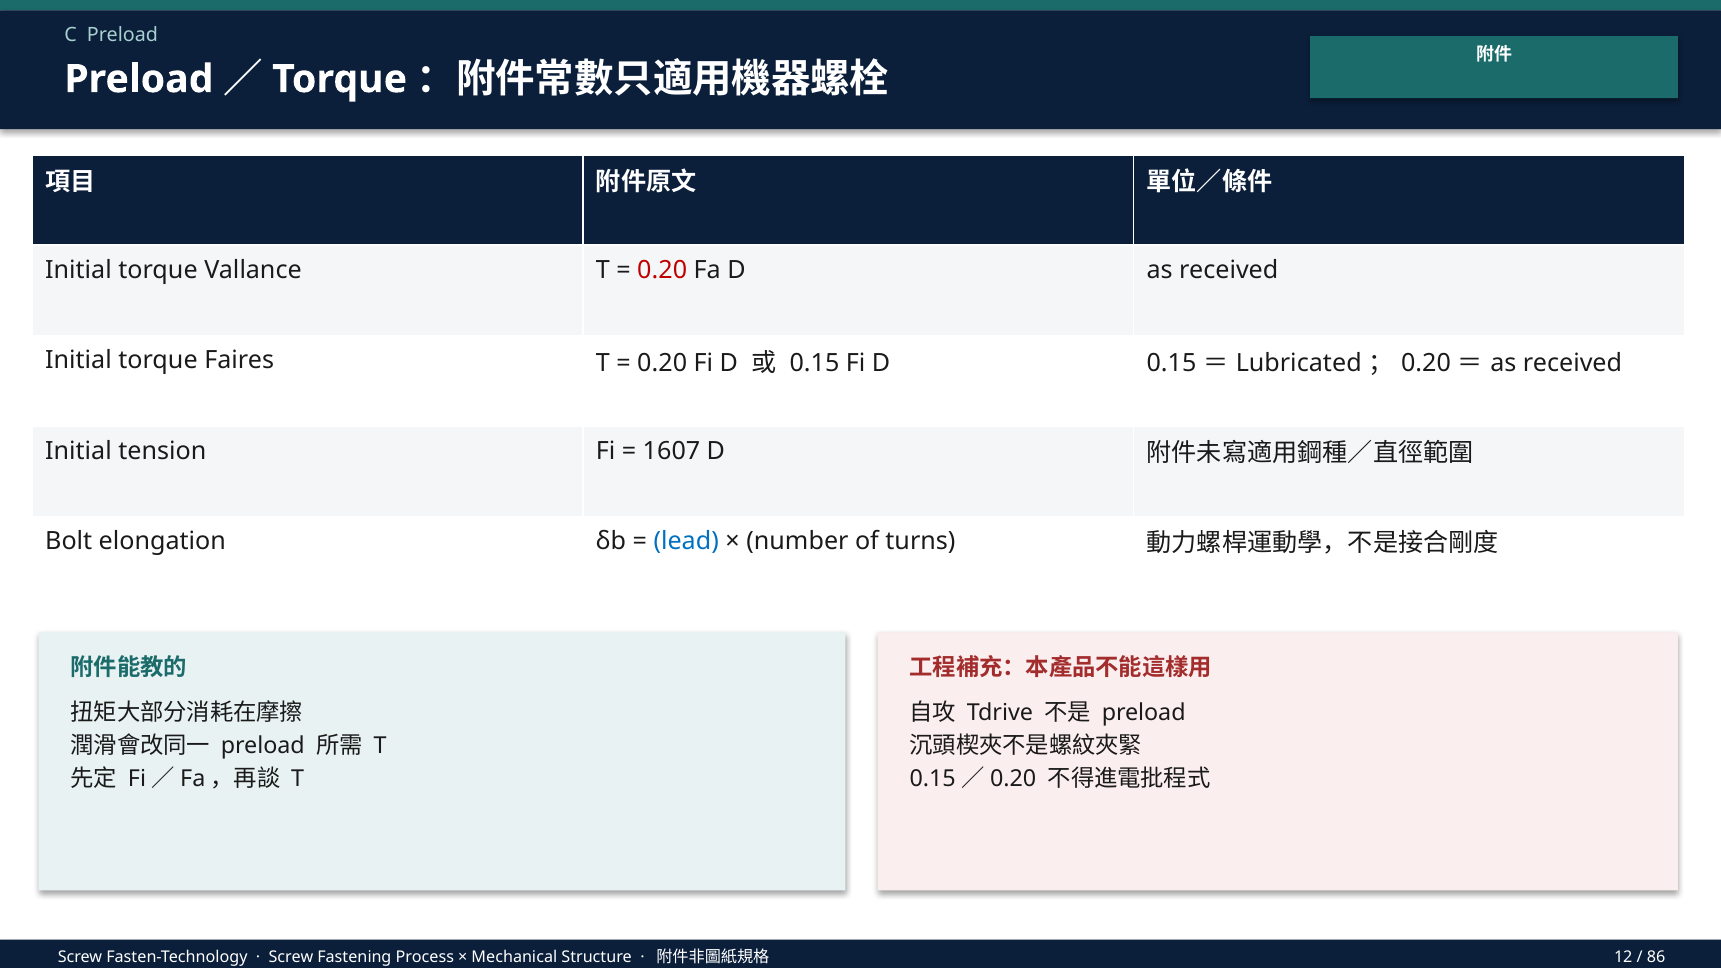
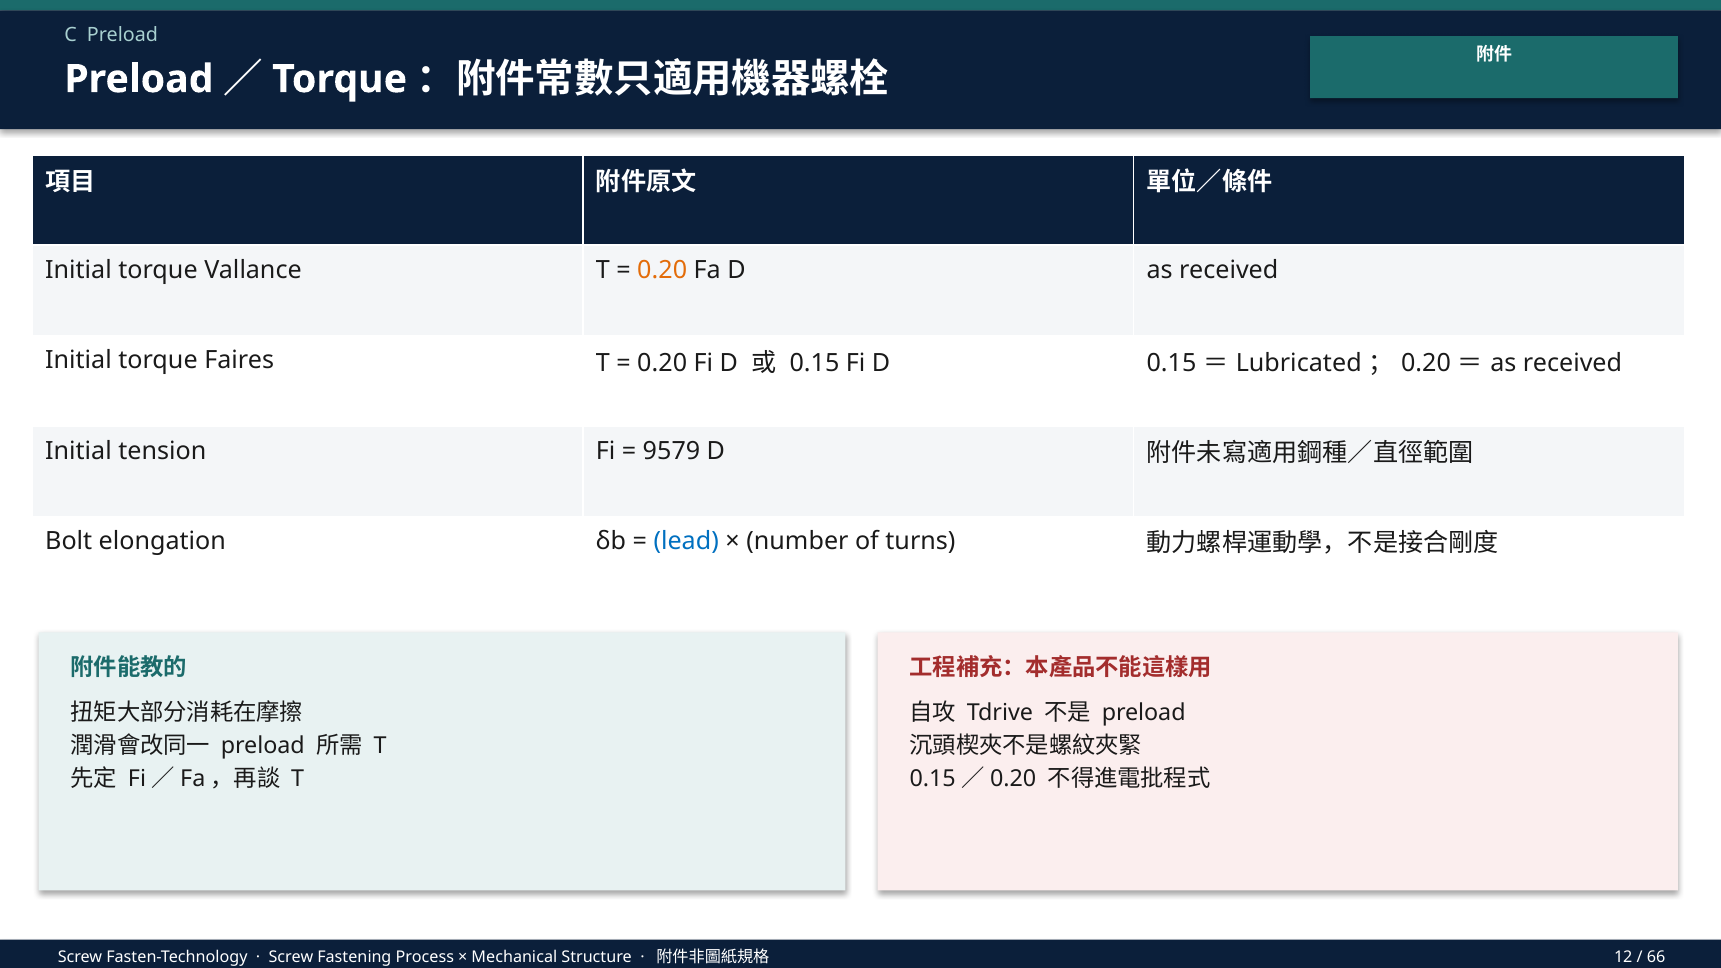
0.20 at (662, 270) colour: red -> orange
1607: 1607 -> 9579
86: 86 -> 66
